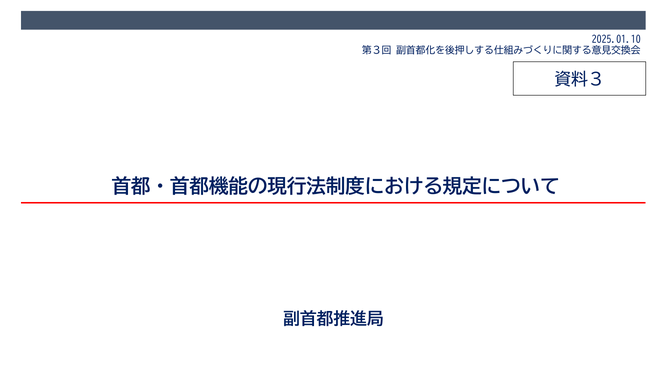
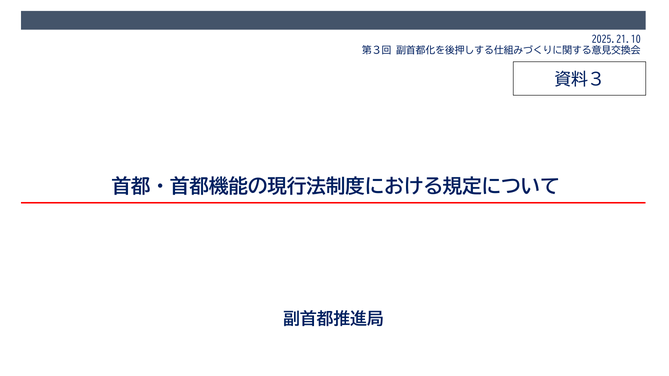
2025.01.10: 2025.01.10 -> 2025.21.10
